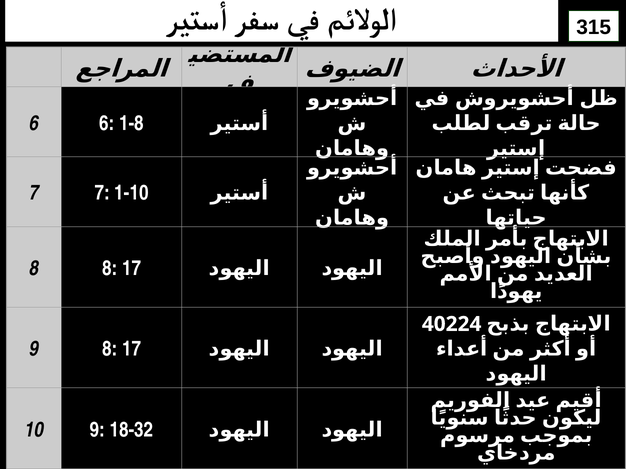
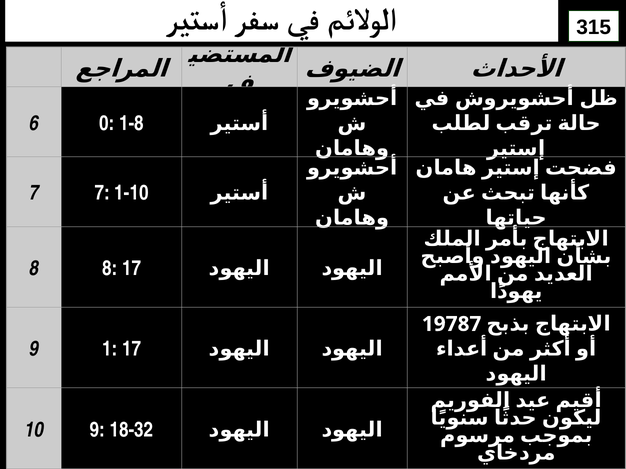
6 6: 6 -> 0
40224: 40224 -> 19787
9 8: 8 -> 1
